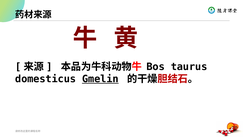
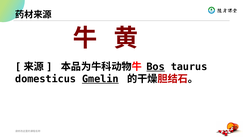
Bos underline: none -> present
